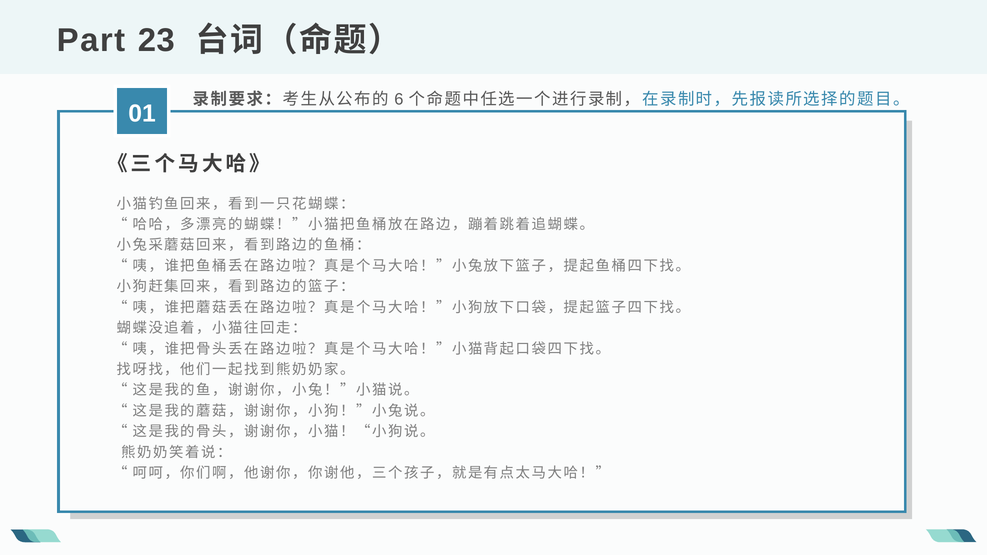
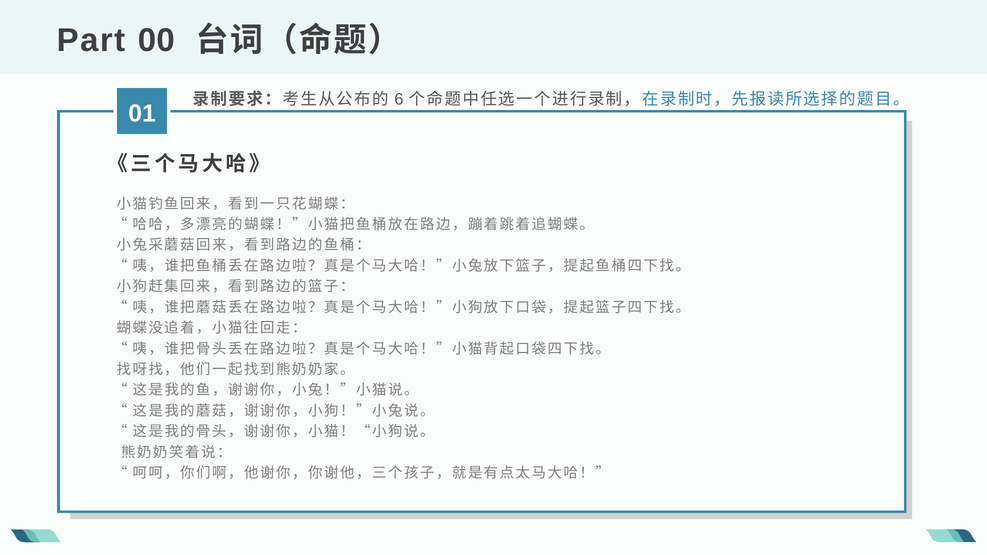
23: 23 -> 00
